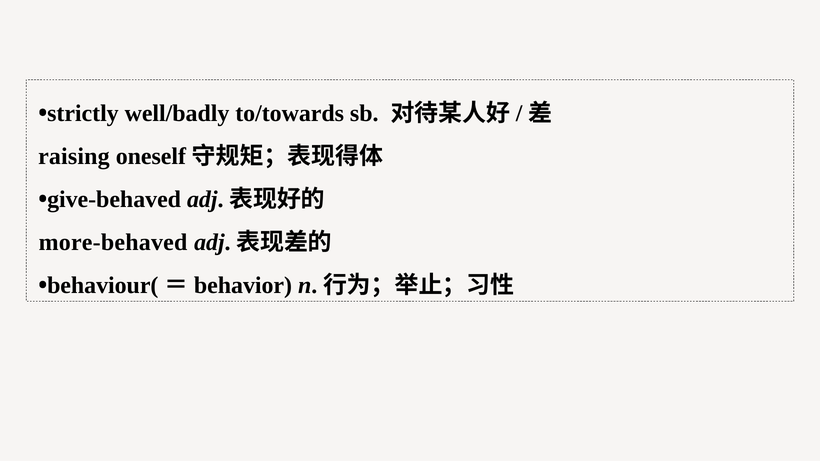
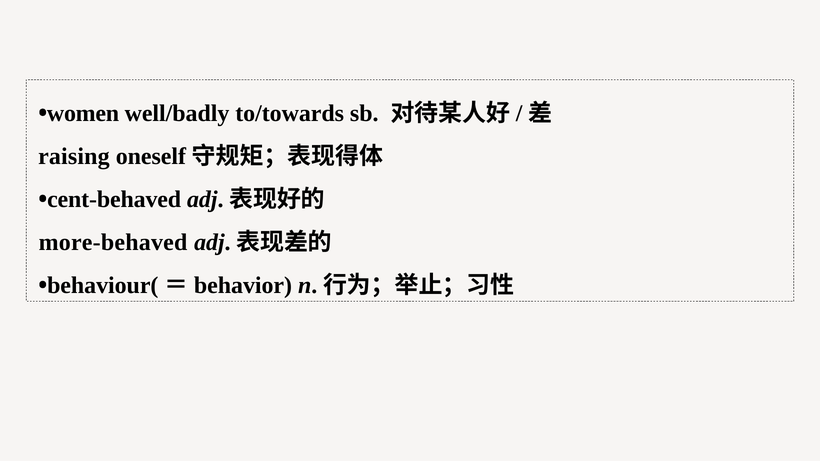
strictly: strictly -> women
give-behaved: give-behaved -> cent-behaved
